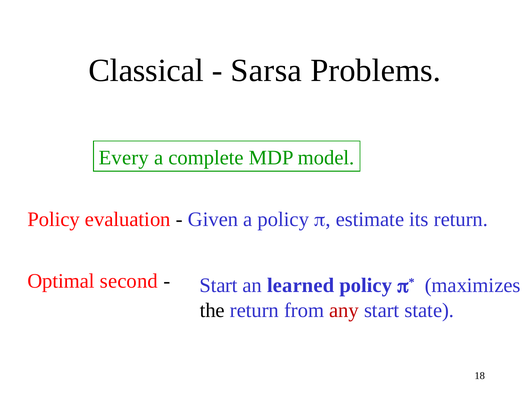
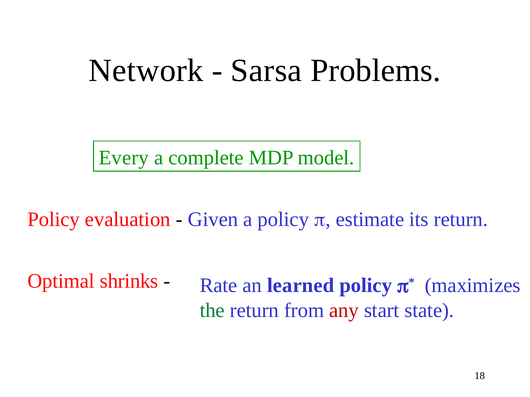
Classical: Classical -> Network
second: second -> shrinks
Start at (219, 286): Start -> Rate
the colour: black -> green
